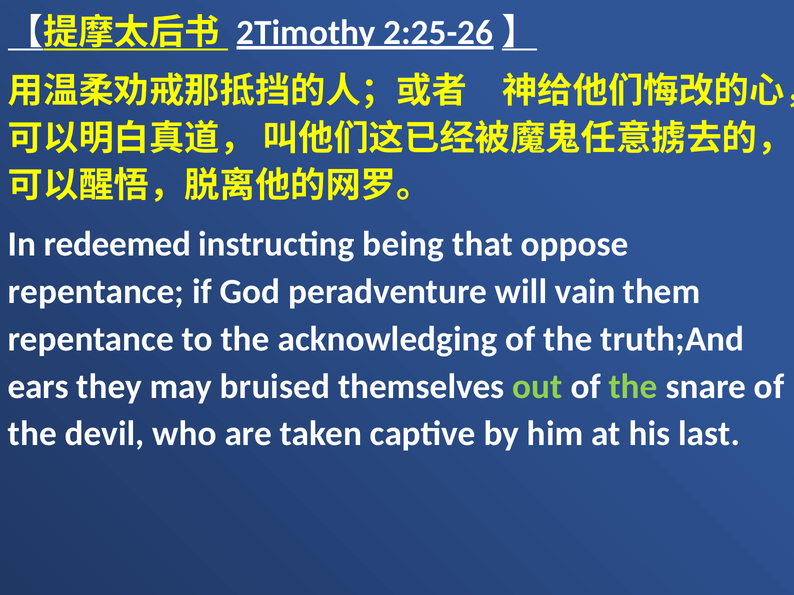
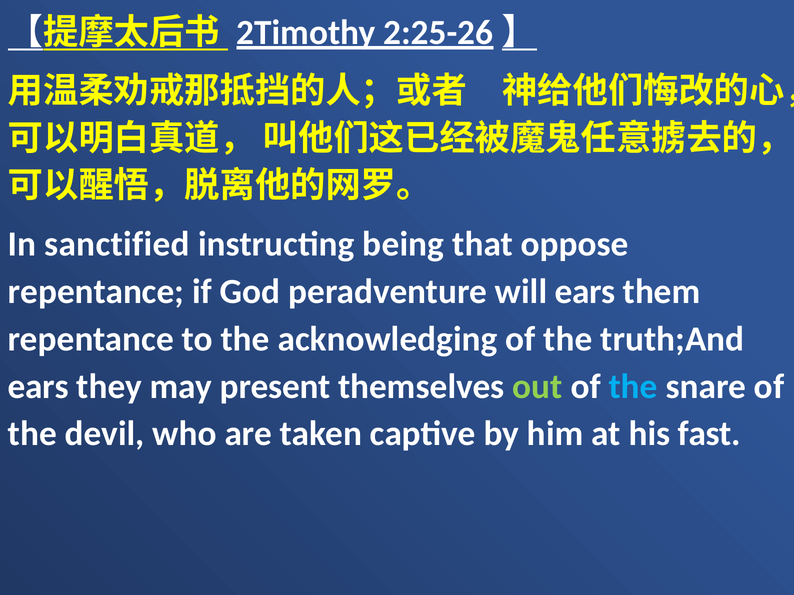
redeemed: redeemed -> sanctified
will vain: vain -> ears
bruised: bruised -> present
the at (633, 387) colour: light green -> light blue
last: last -> fast
